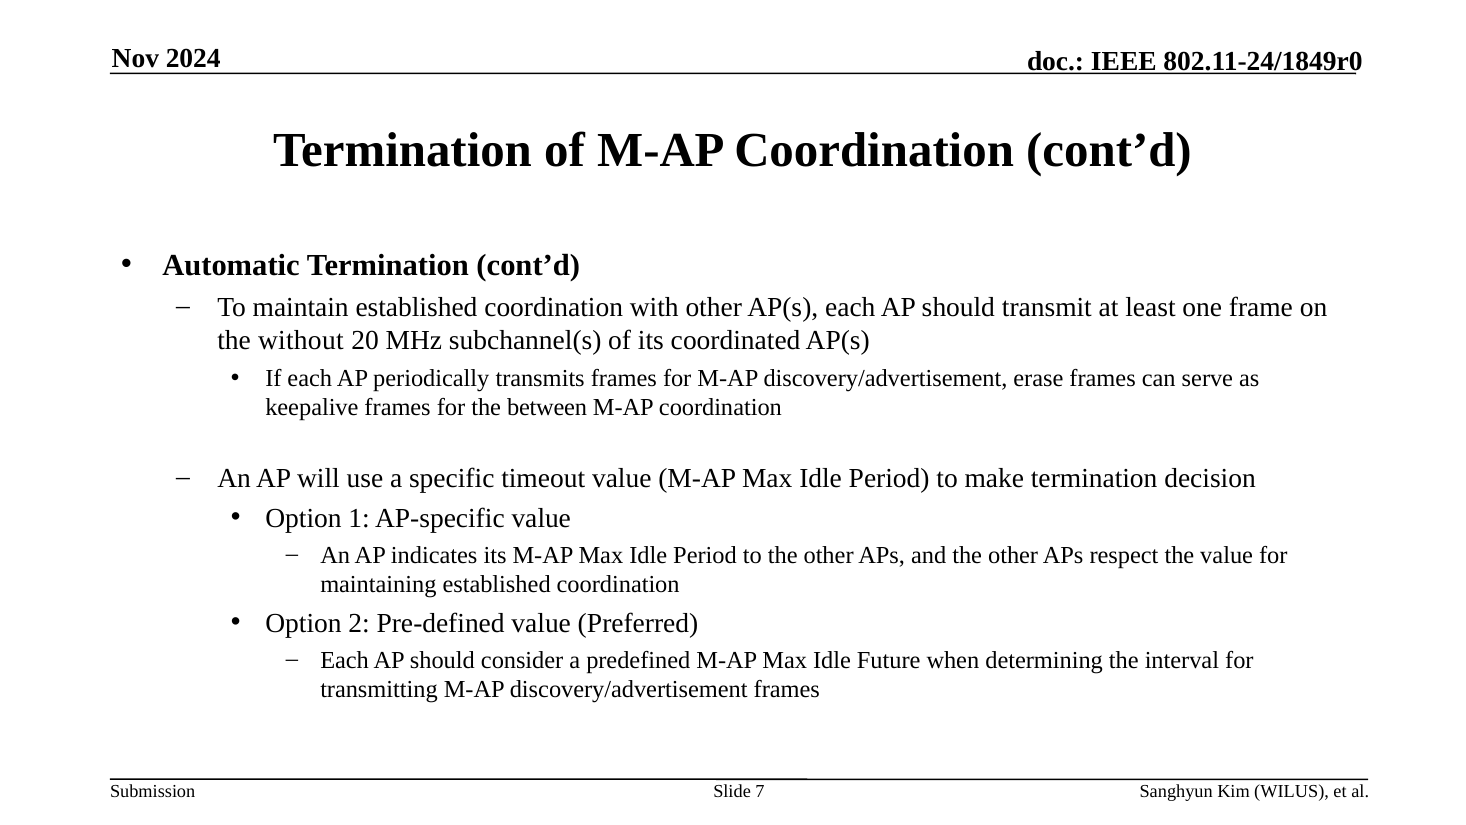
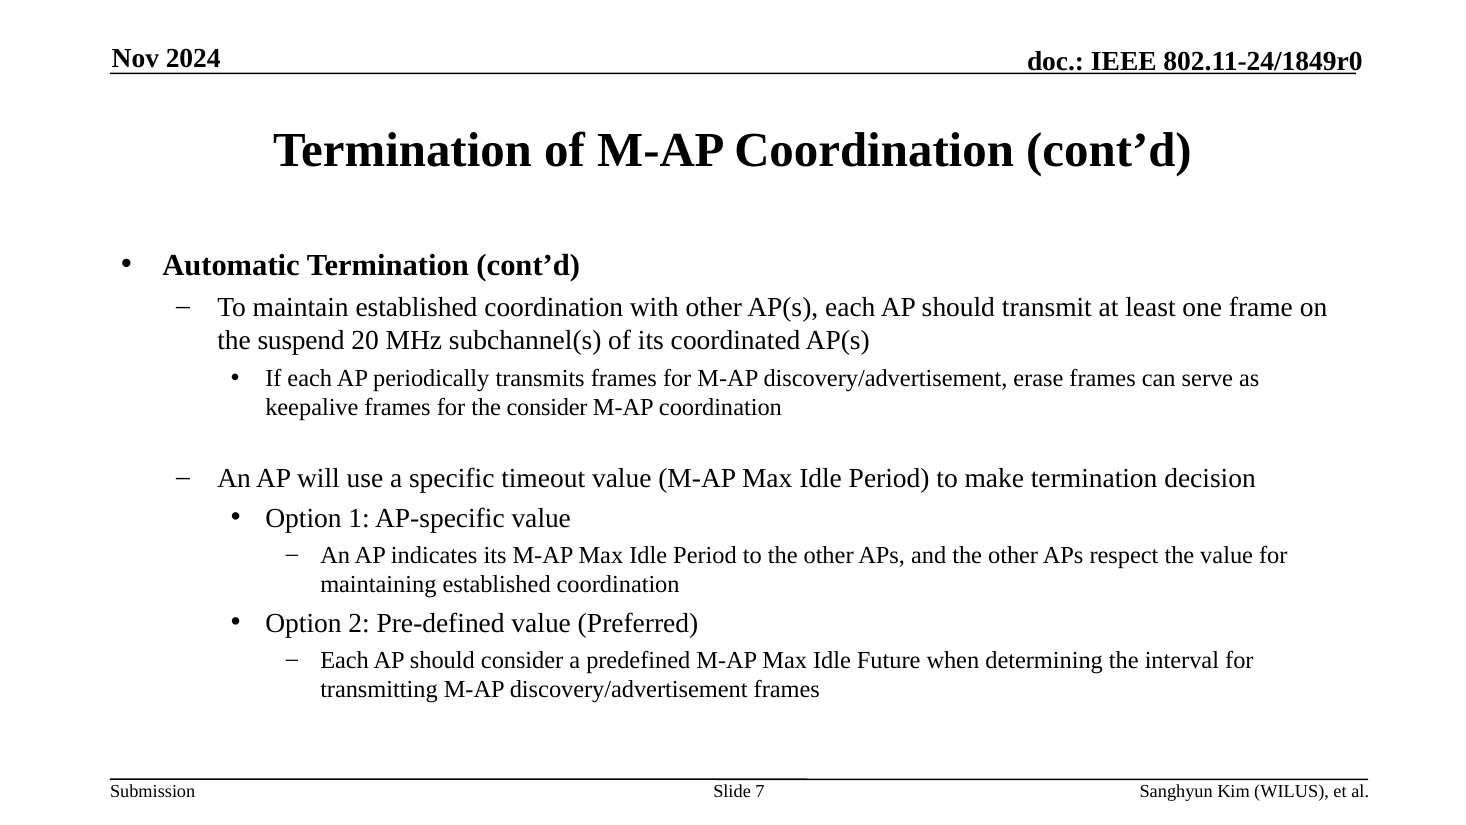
without: without -> suspend
the between: between -> consider
